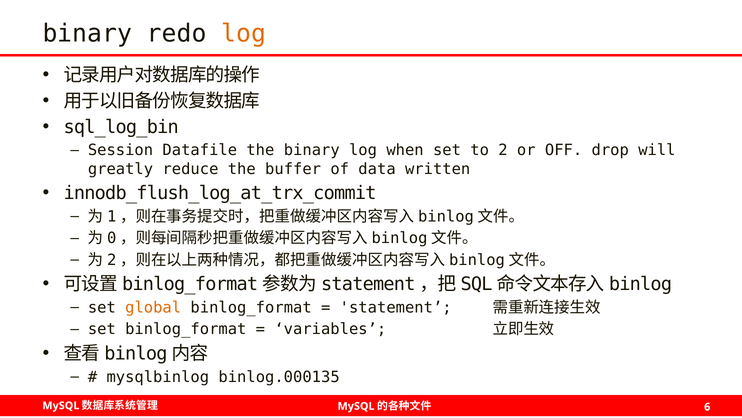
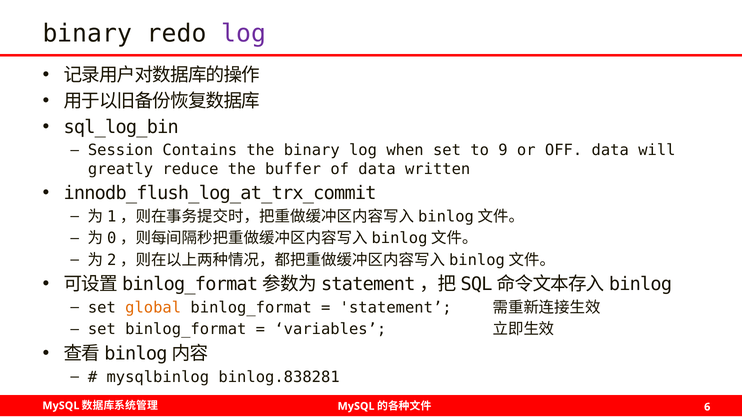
log at (244, 33) colour: orange -> purple
Datafile: Datafile -> Contains
2: 2 -> 9
OFF drop: drop -> data
binlog.000135: binlog.000135 -> binlog.838281
